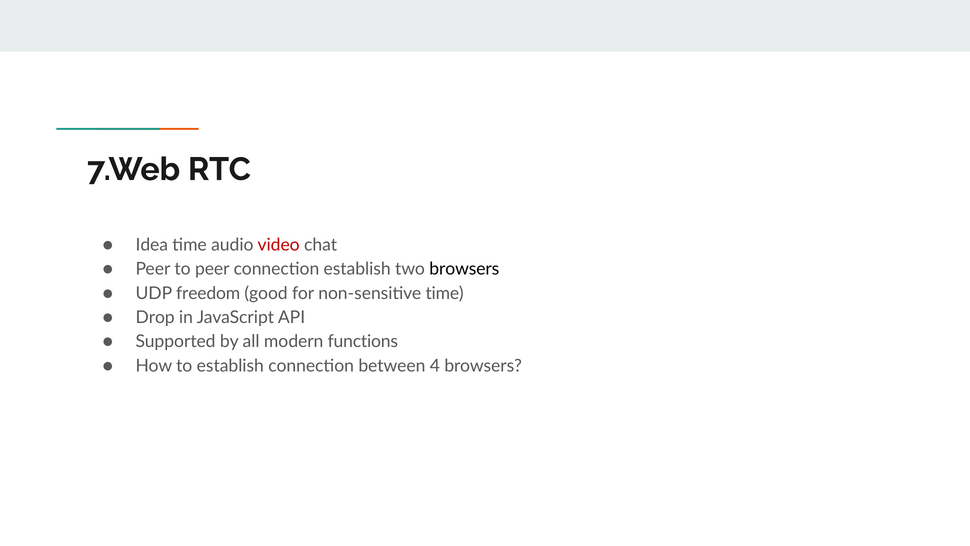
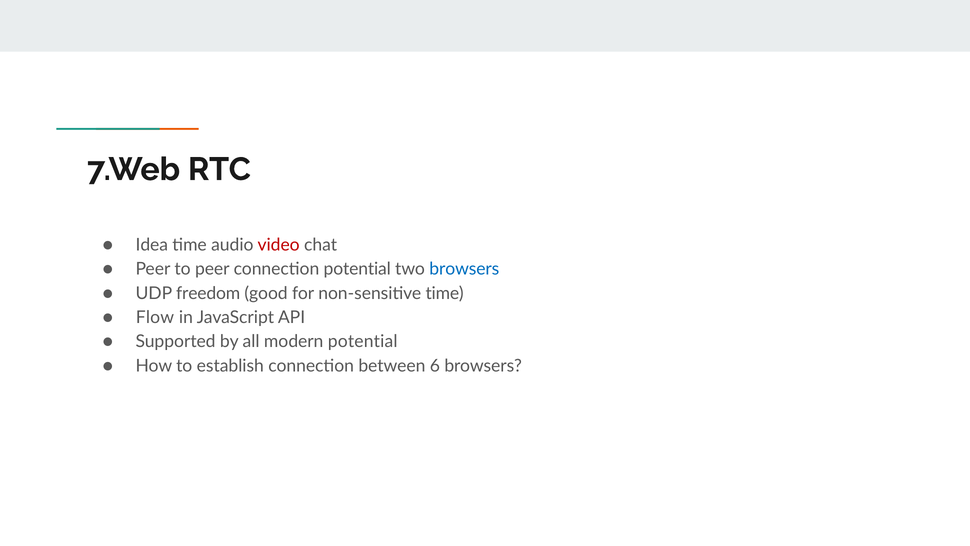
connection establish: establish -> potential
browsers at (464, 269) colour: black -> blue
Drop: Drop -> Flow
modern functions: functions -> potential
4: 4 -> 6
